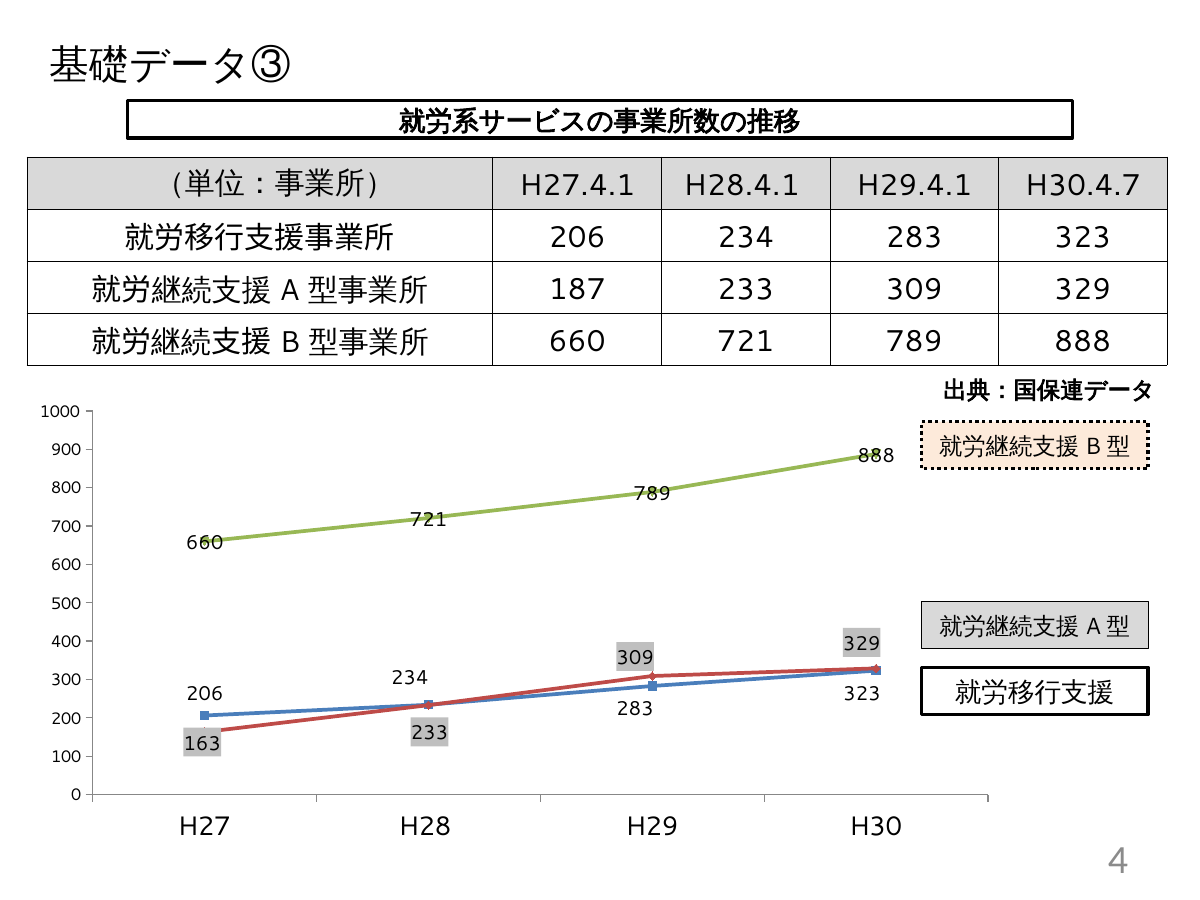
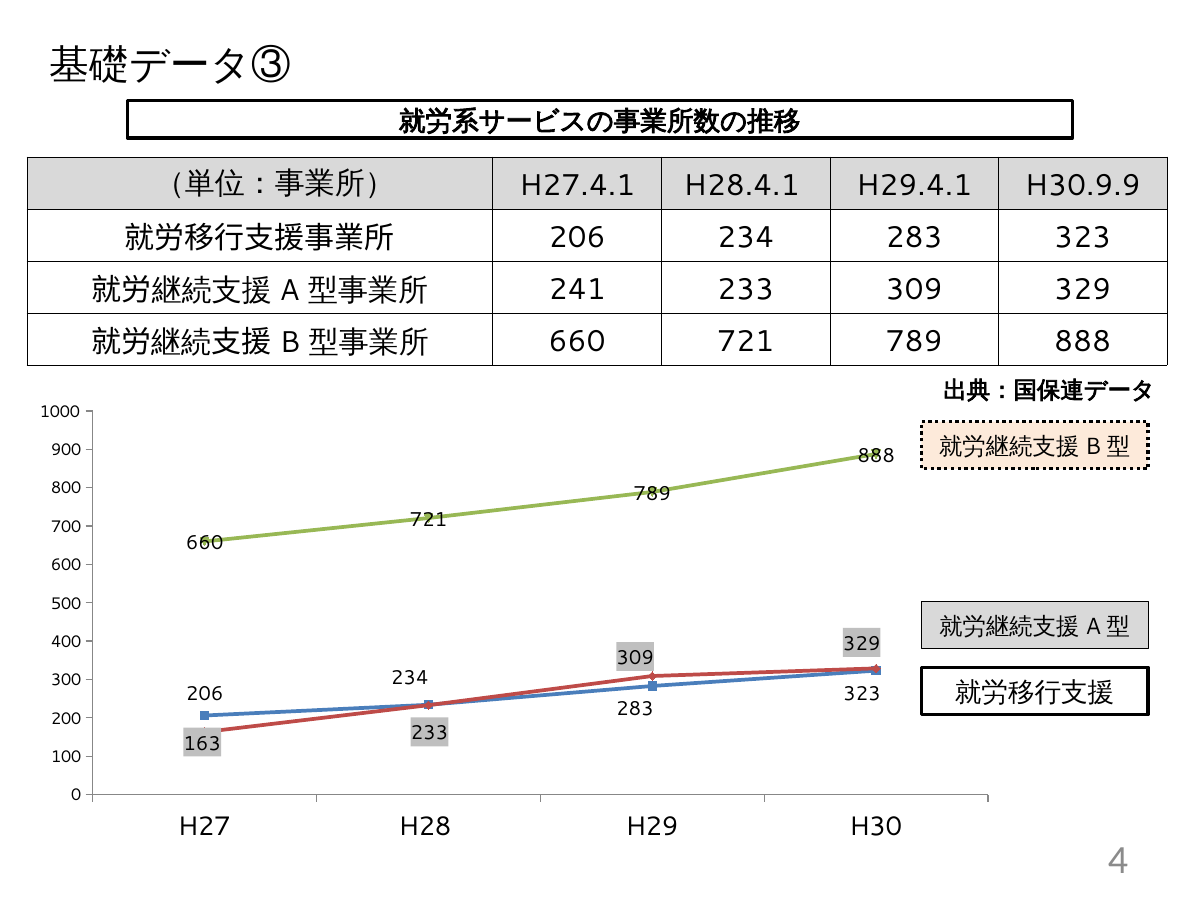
H30.4.7: H30.4.7 -> H30.9.9
187: 187 -> 241
